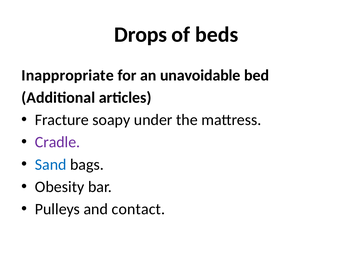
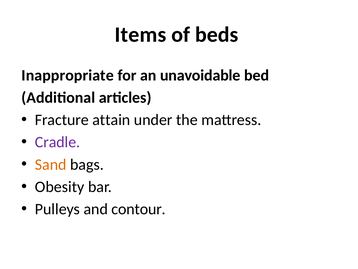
Drops: Drops -> Items
soapy: soapy -> attain
Sand colour: blue -> orange
contact: contact -> contour
